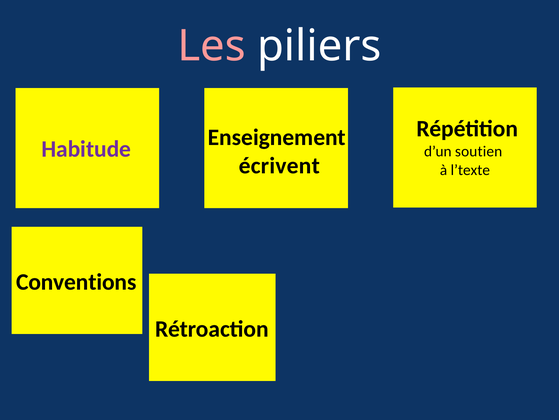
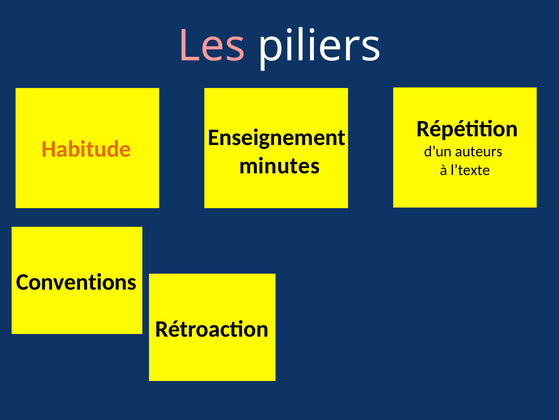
Habitude colour: purple -> orange
soutien: soutien -> auteurs
écrivent: écrivent -> minutes
